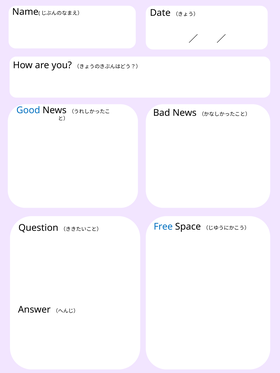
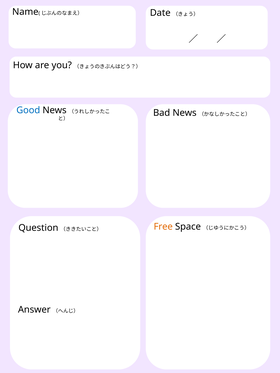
Free colour: blue -> orange
